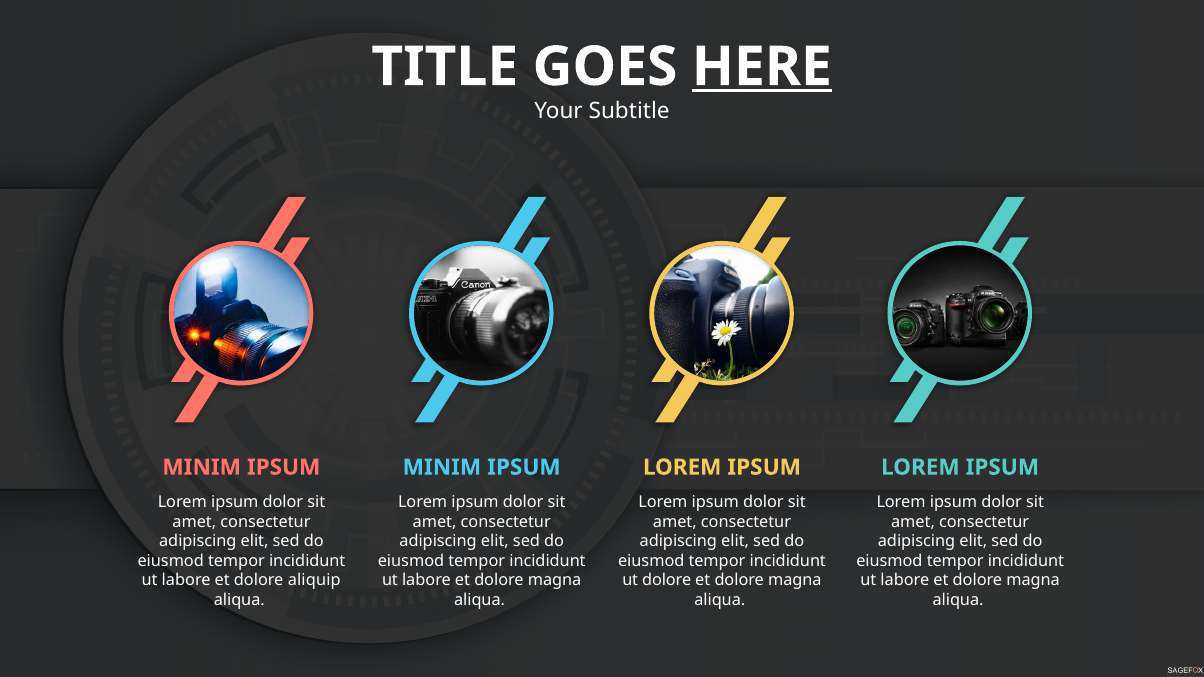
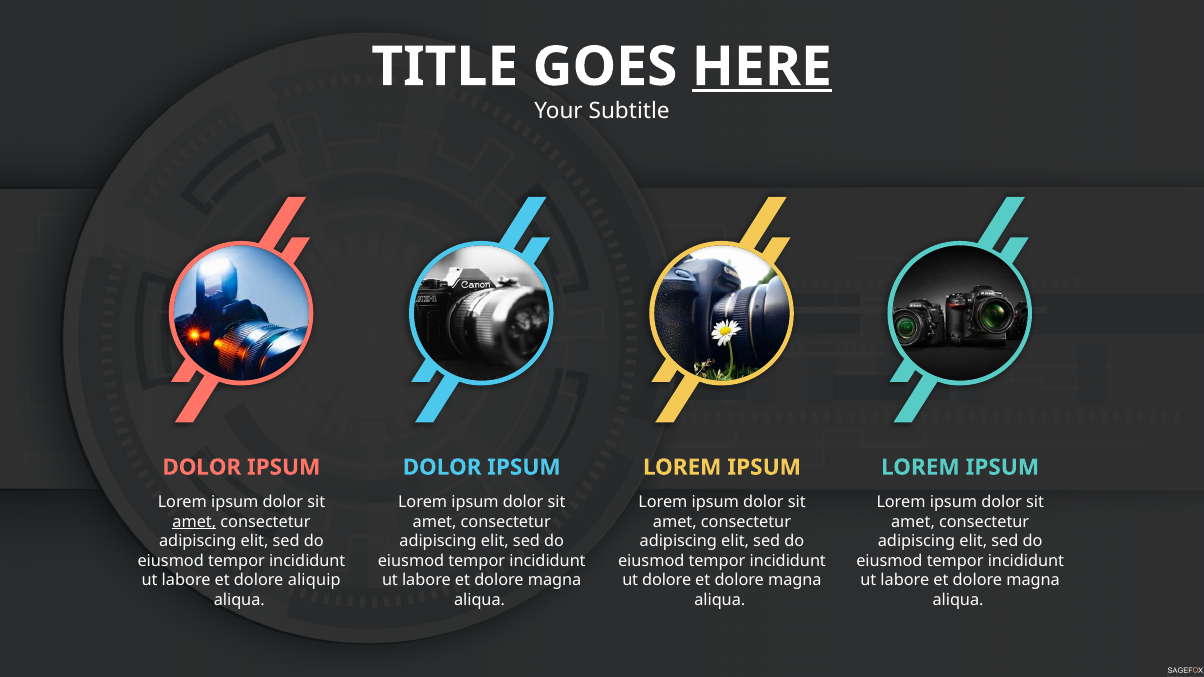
MINIM at (202, 467): MINIM -> DOLOR
MINIM at (442, 467): MINIM -> DOLOR
amet at (194, 522) underline: none -> present
